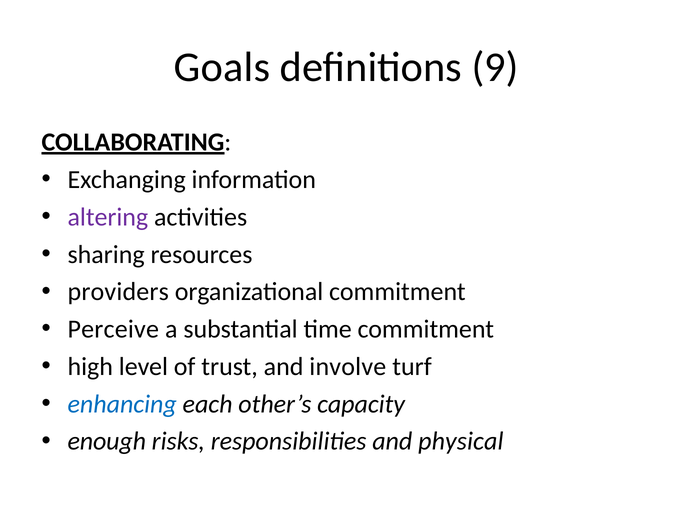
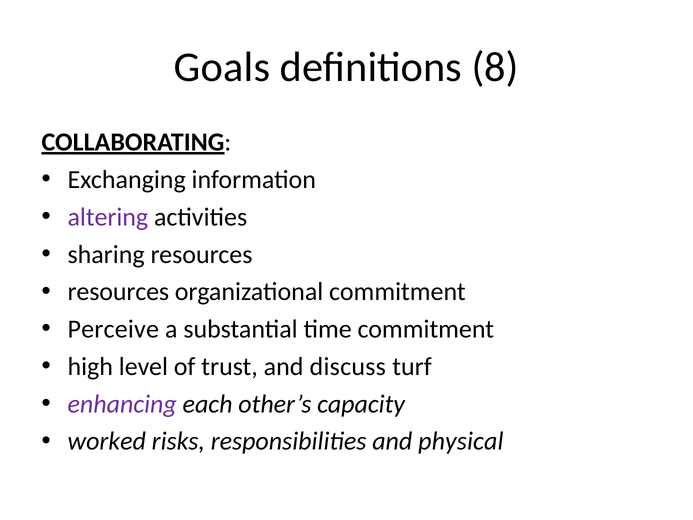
9: 9 -> 8
providers at (118, 292): providers -> resources
involve: involve -> discuss
enhancing colour: blue -> purple
enough: enough -> worked
